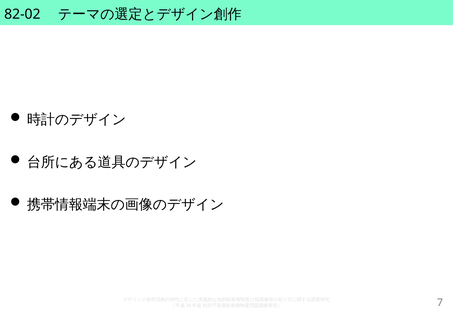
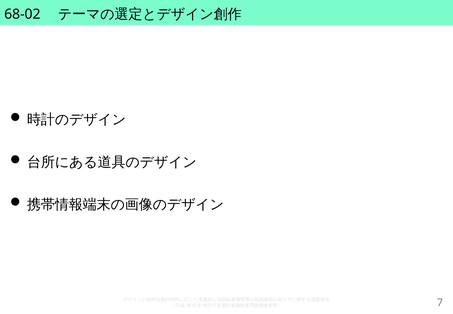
82-02: 82-02 -> 68-02
